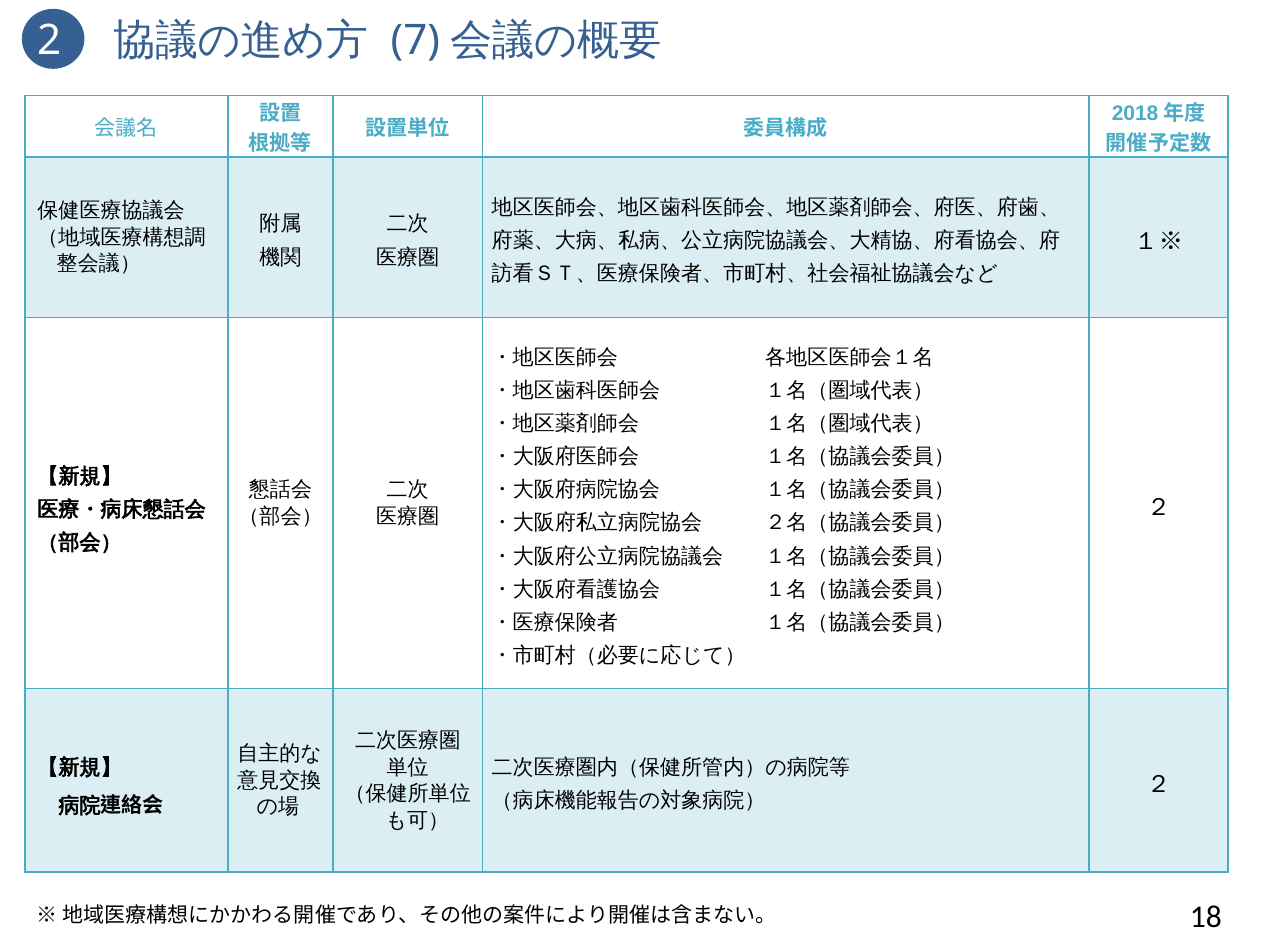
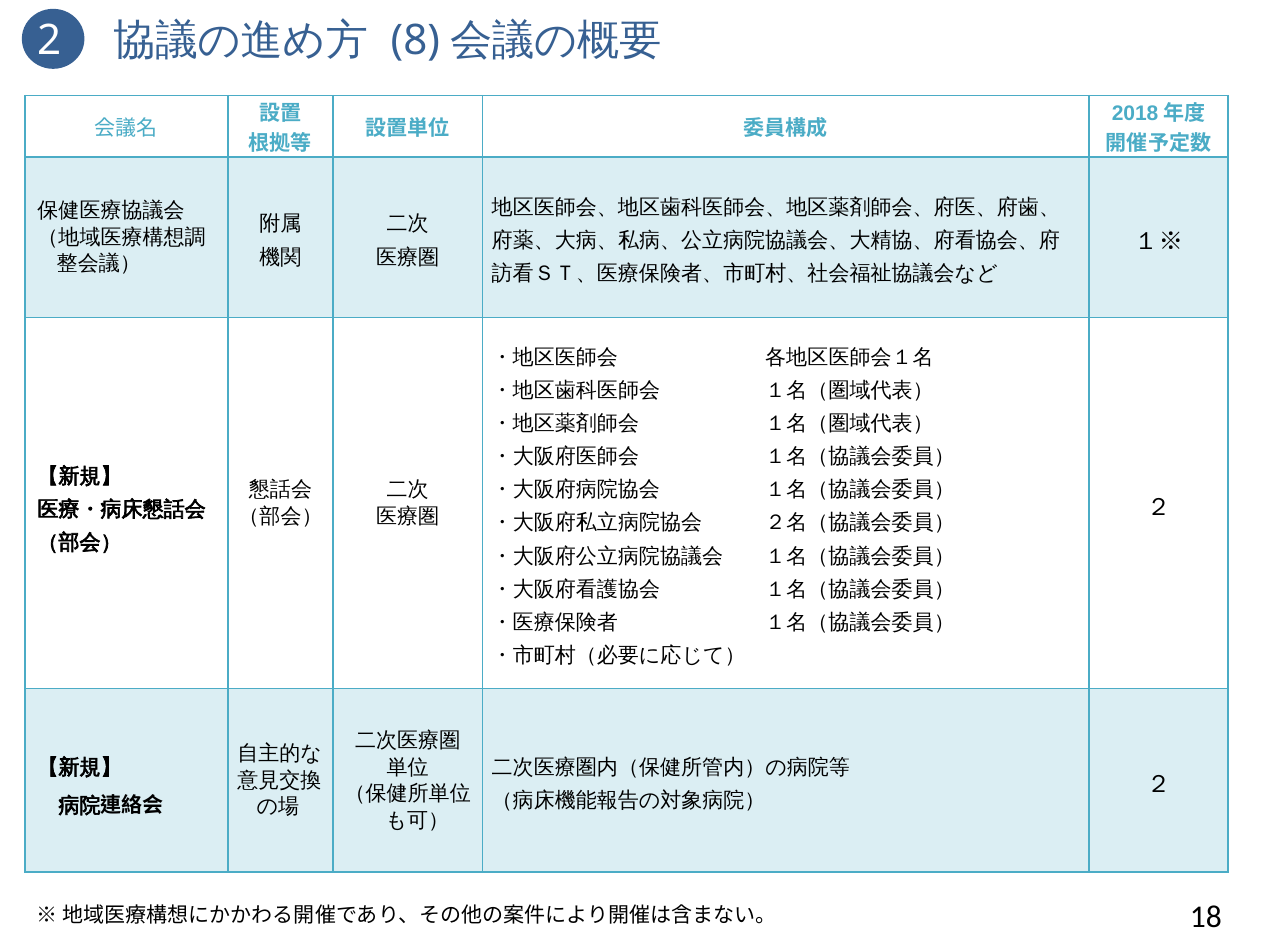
7: 7 -> 8
